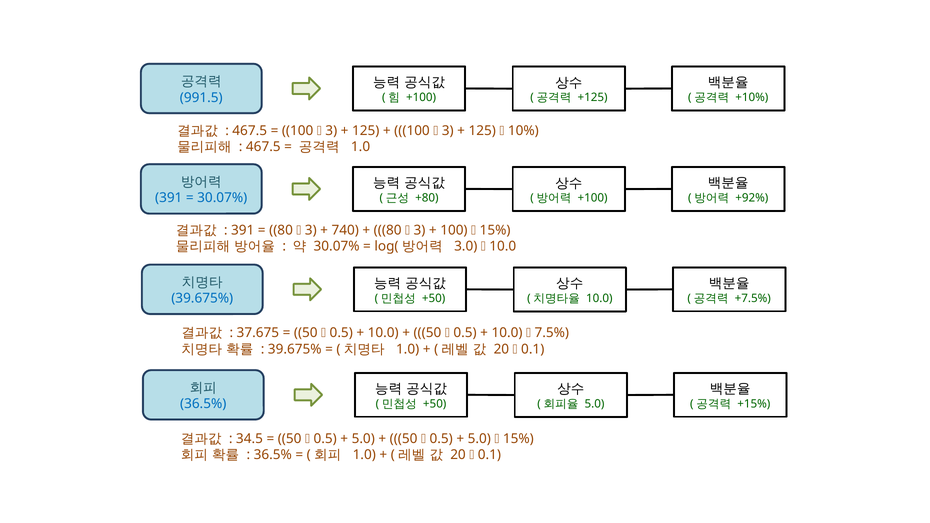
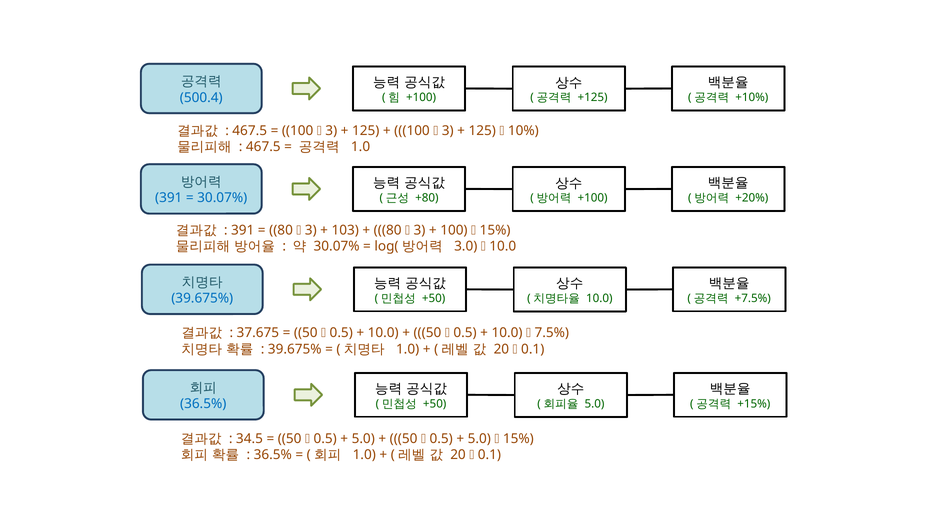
991.5: 991.5 -> 500.4
+92%: +92% -> +20%
740: 740 -> 103
